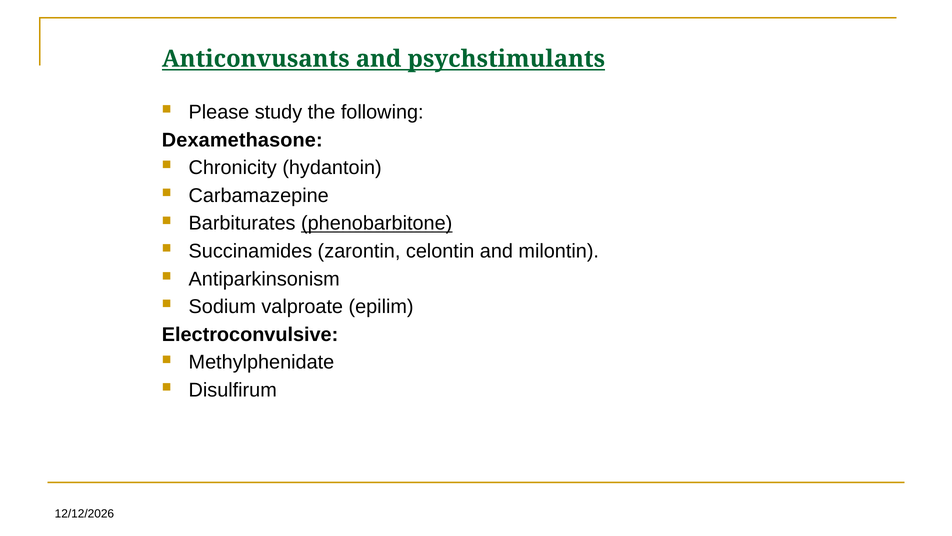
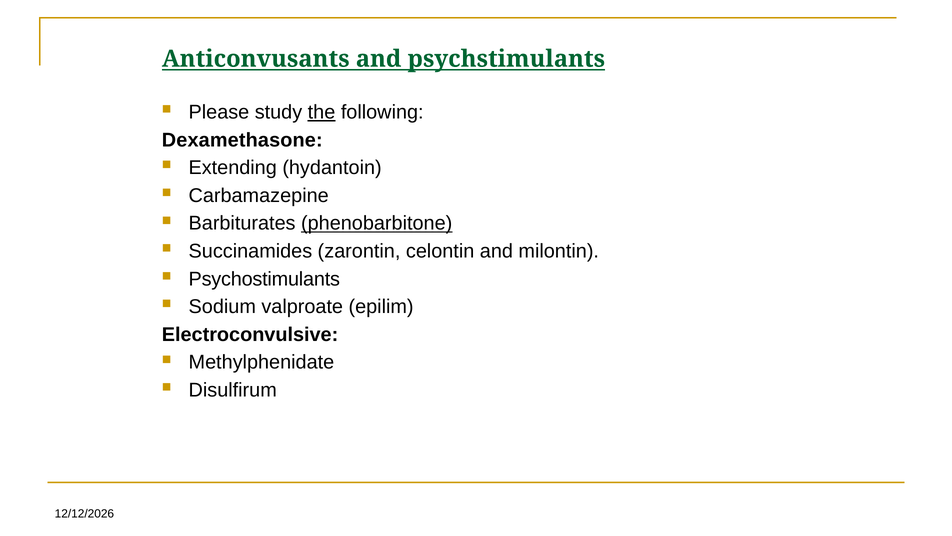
the underline: none -> present
Chronicity: Chronicity -> Extending
Antiparkinsonism: Antiparkinsonism -> Psychostimulants
